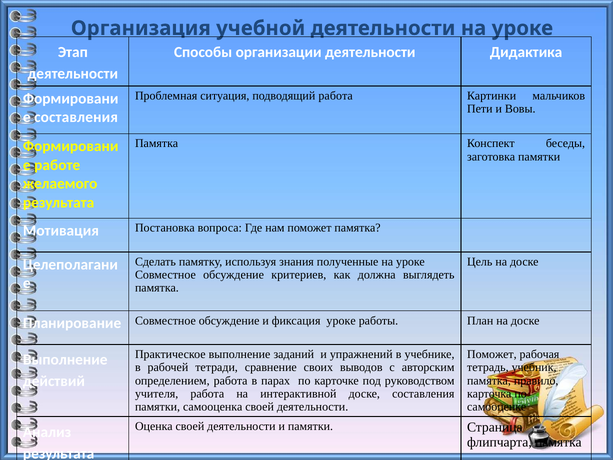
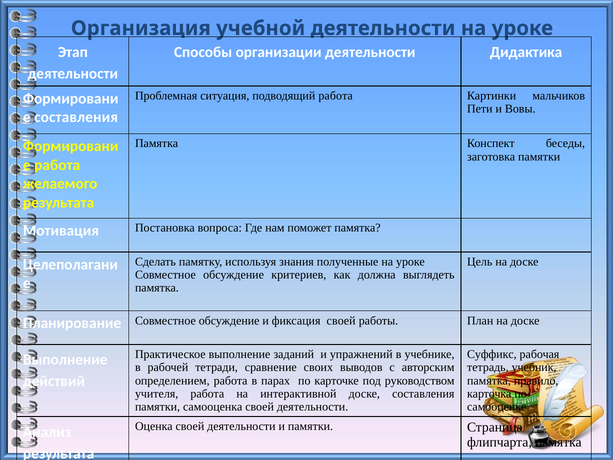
работе at (57, 165): работе -> работа
фиксация уроке: уроке -> своей
Поможет at (492, 354): Поможет -> Суффикс
